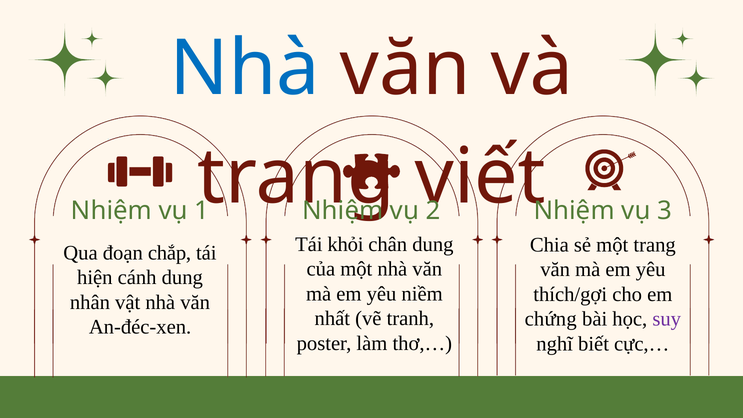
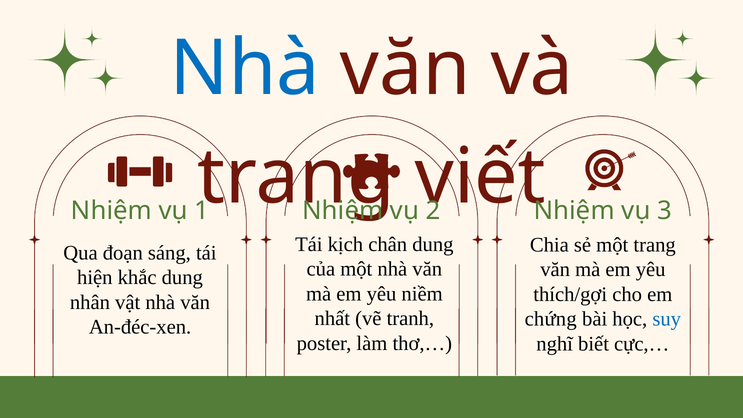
khỏi: khỏi -> kịch
chắp: chắp -> sáng
cánh: cánh -> khắc
suy colour: purple -> blue
